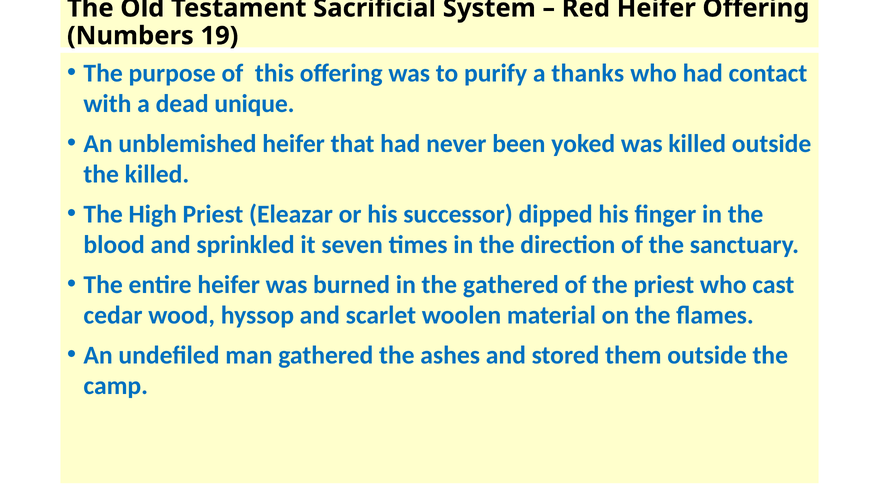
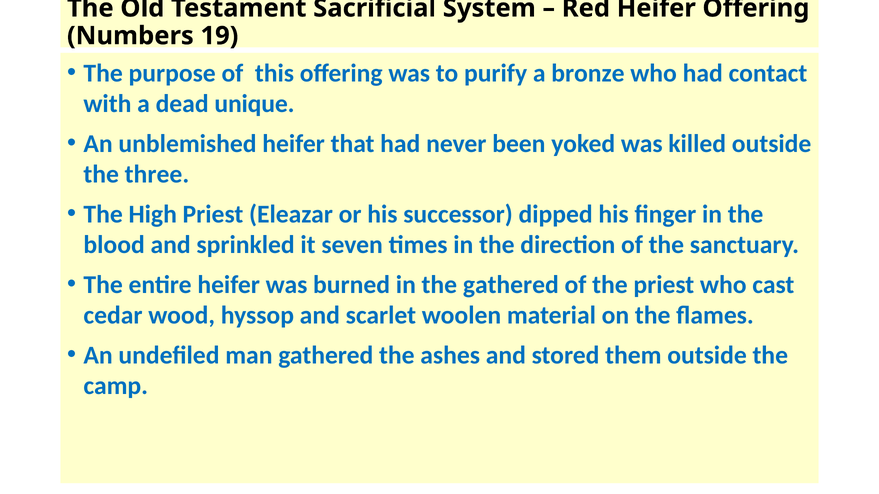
thanks: thanks -> bronze
the killed: killed -> three
